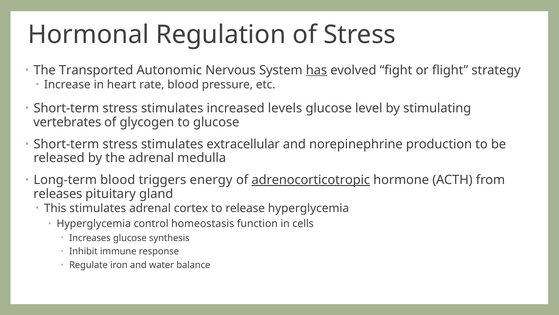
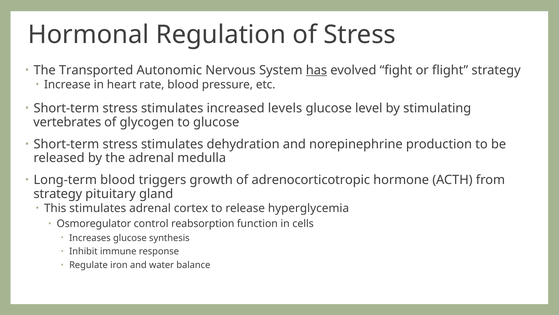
extracellular: extracellular -> dehydration
energy: energy -> growth
adrenocorticotropic underline: present -> none
releases at (58, 193): releases -> strategy
Hyperglycemia at (94, 223): Hyperglycemia -> Osmoregulator
homeostasis: homeostasis -> reabsorption
